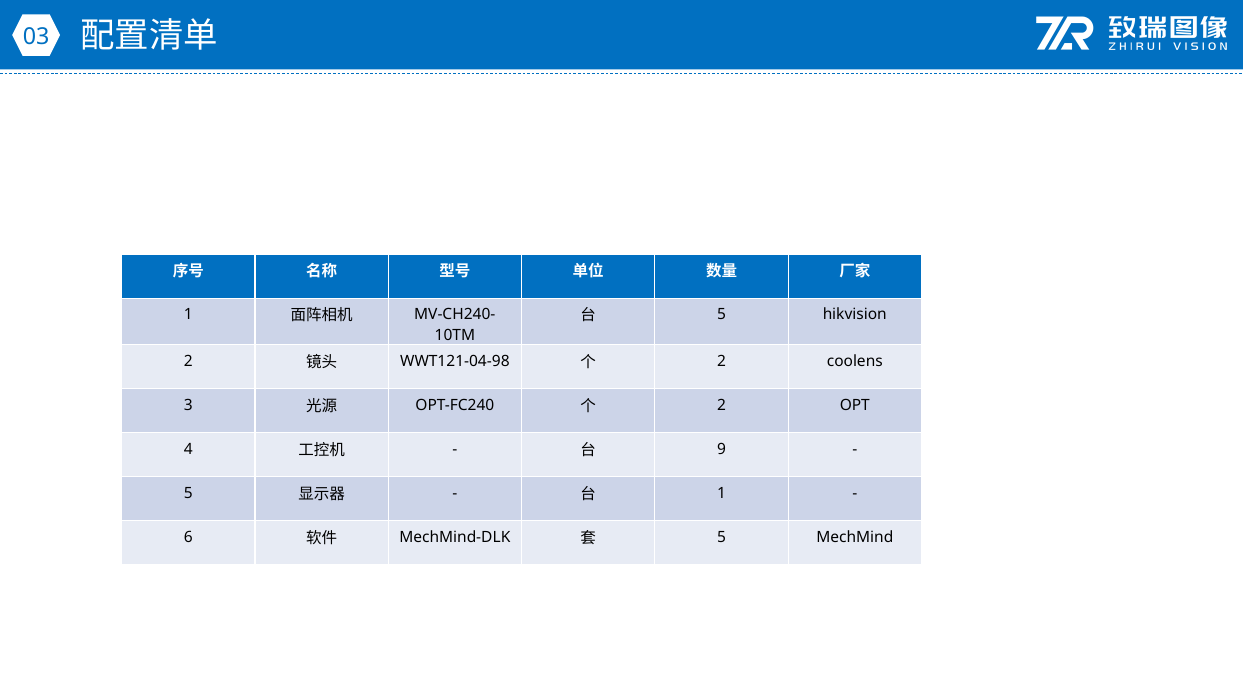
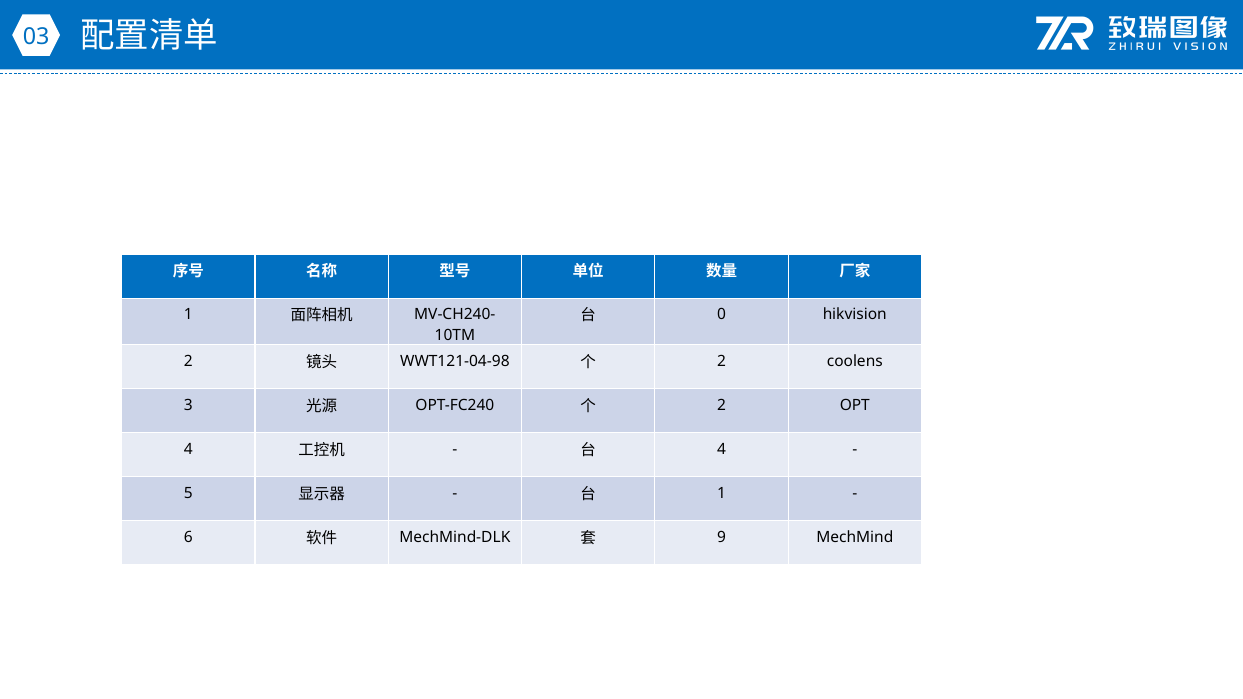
5 at (722, 314): 5 -> 0
9 at (722, 449): 9 -> 4
5 at (722, 537): 5 -> 9
